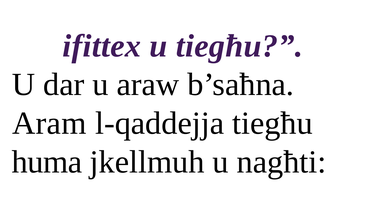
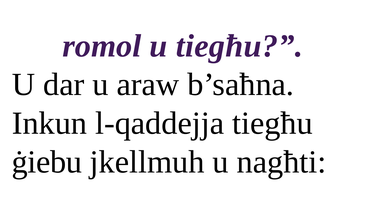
ifittex: ifittex -> romol
Aram: Aram -> Inkun
huma: huma -> ġiebu
